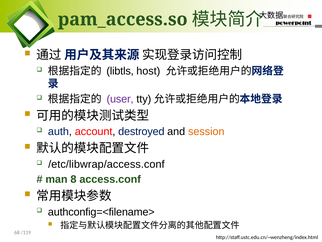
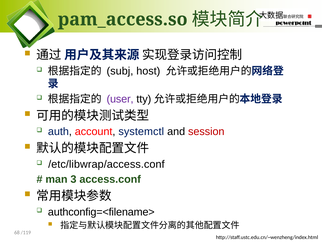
libtls: libtls -> subj
destroyed: destroyed -> systemctl
session colour: orange -> red
8: 8 -> 3
